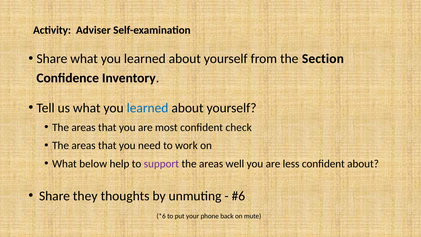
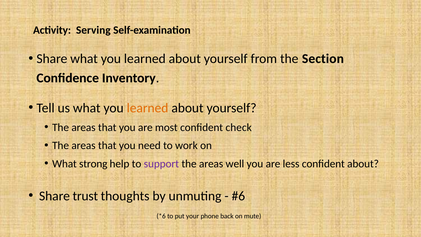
Adviser: Adviser -> Serving
learned at (148, 108) colour: blue -> orange
below: below -> strong
they: they -> trust
